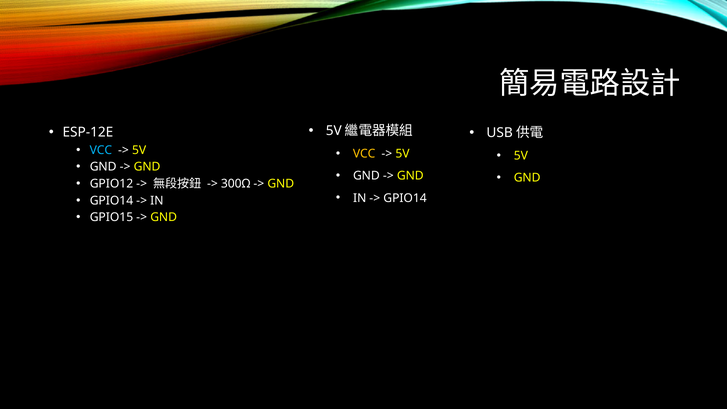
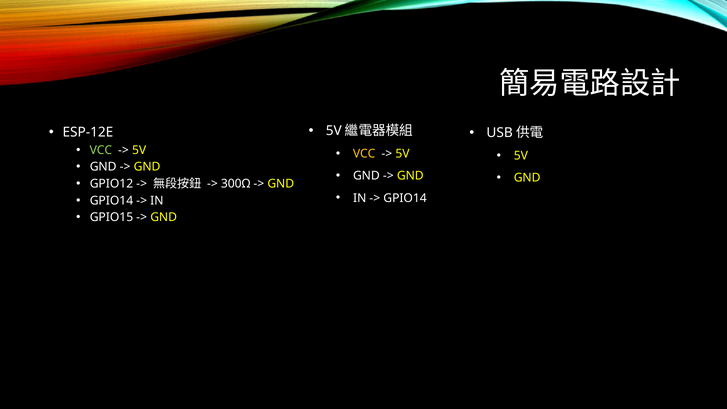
VCC at (101, 150) colour: light blue -> light green
